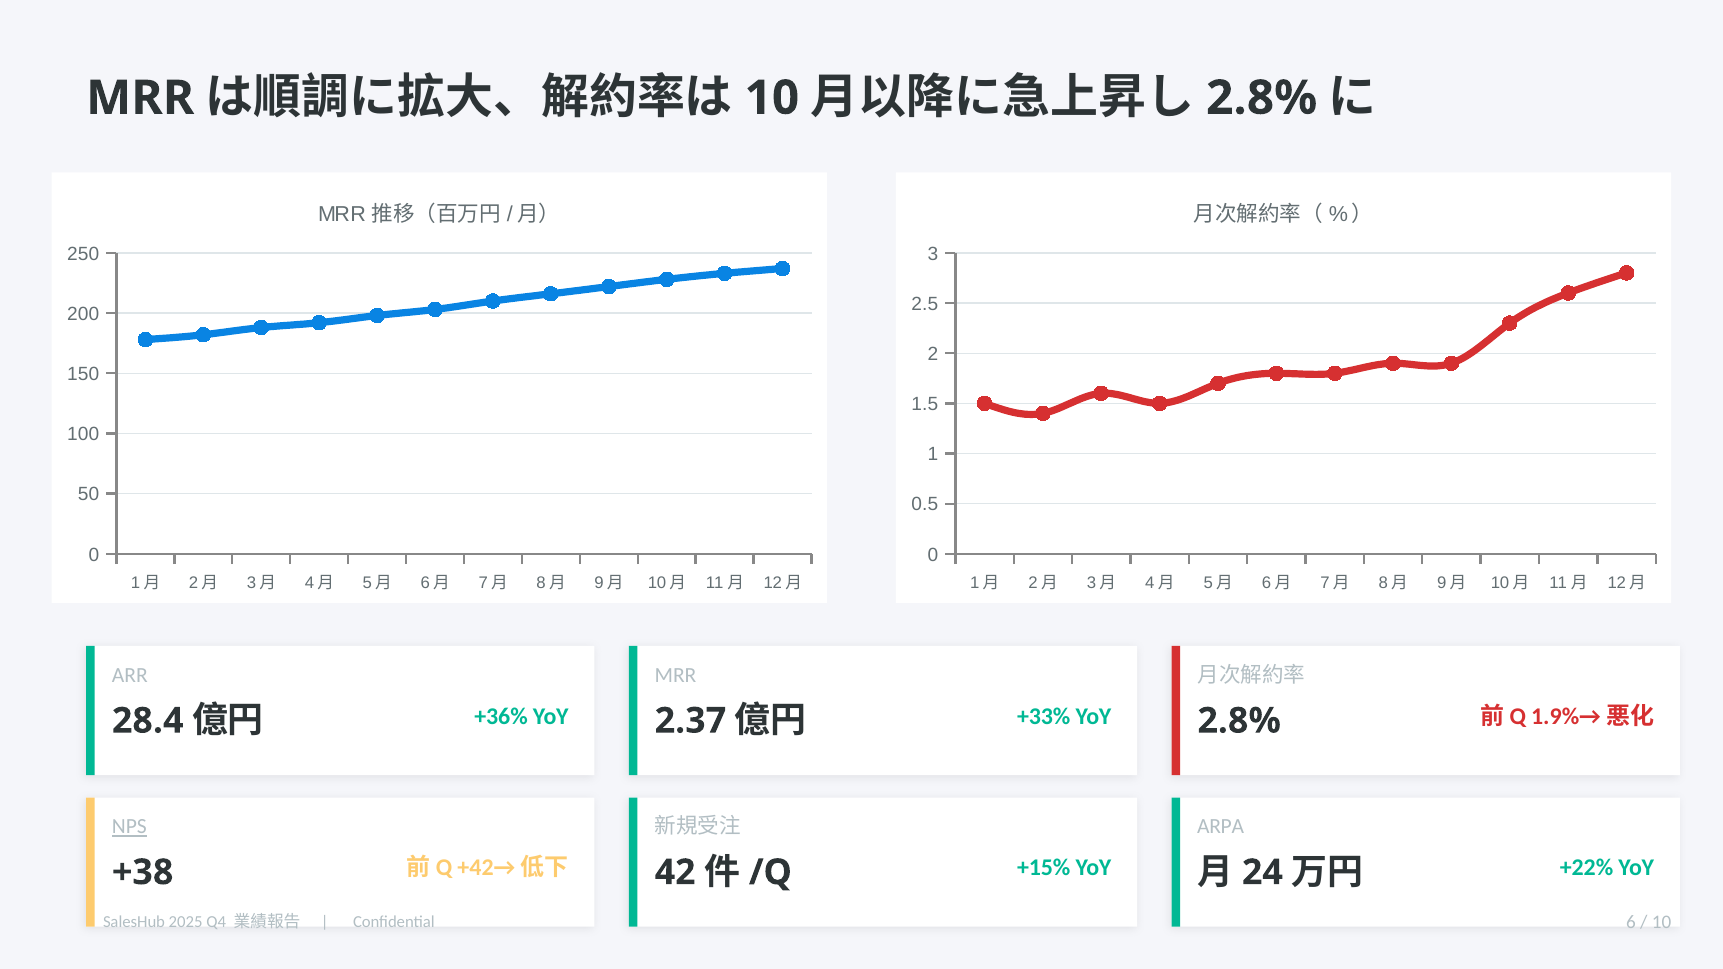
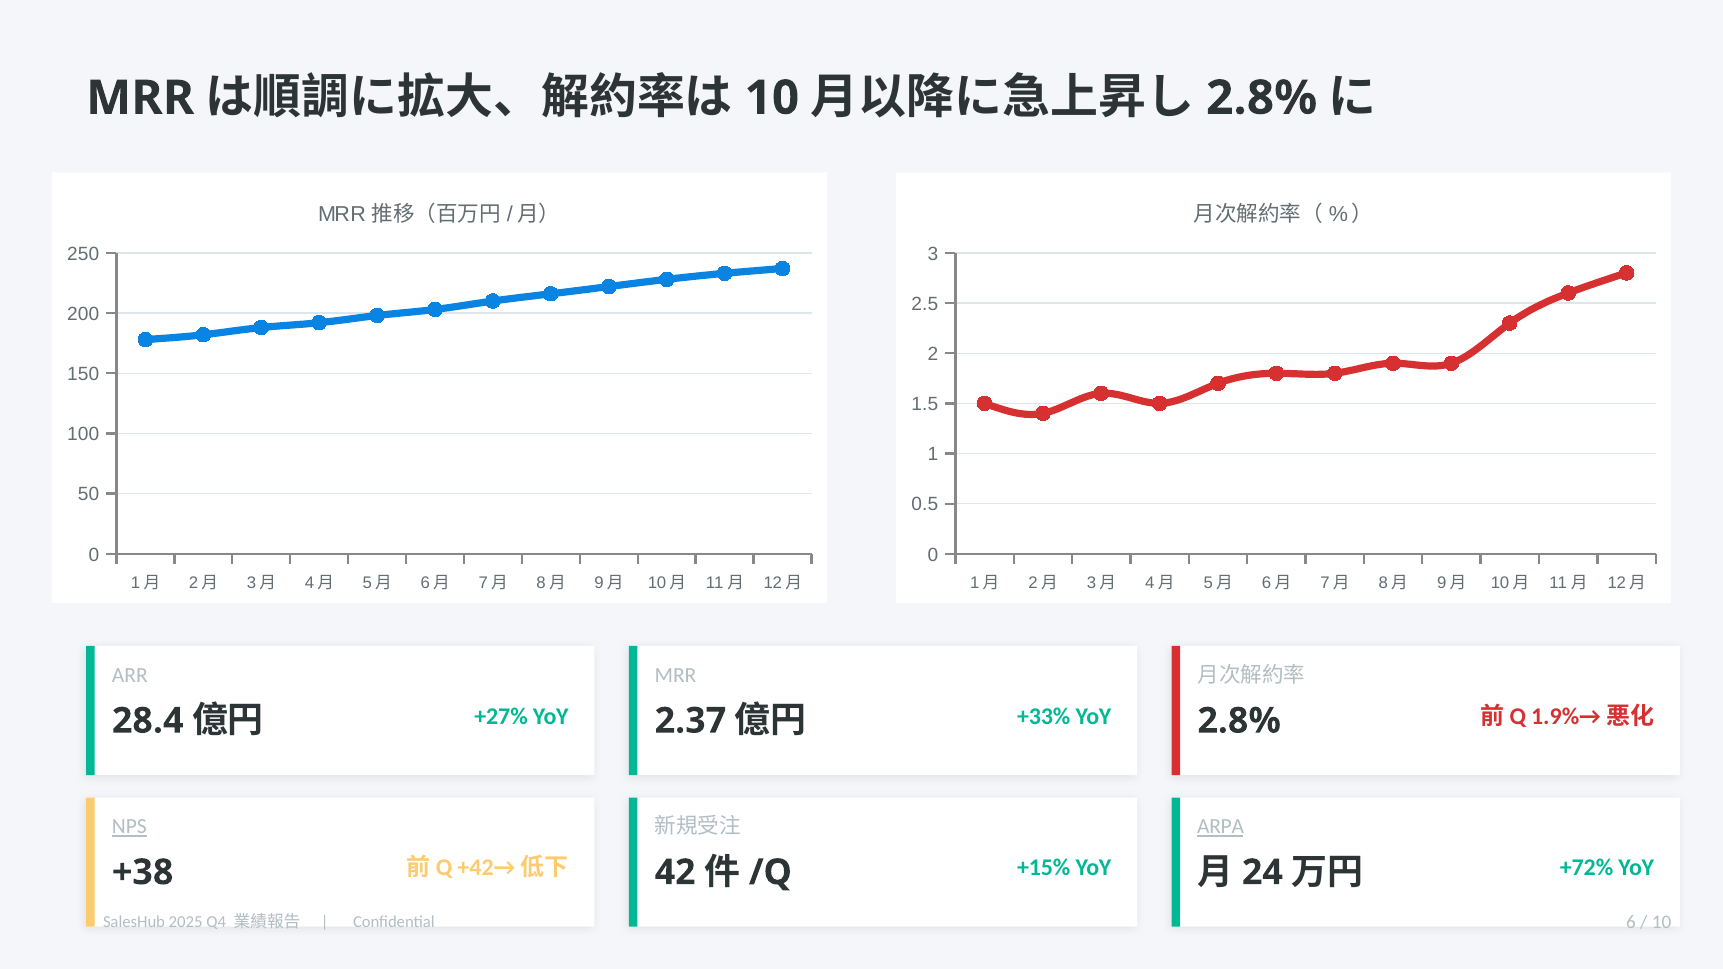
+36%: +36% -> +27%
ARPA underline: none -> present
+22%: +22% -> +72%
